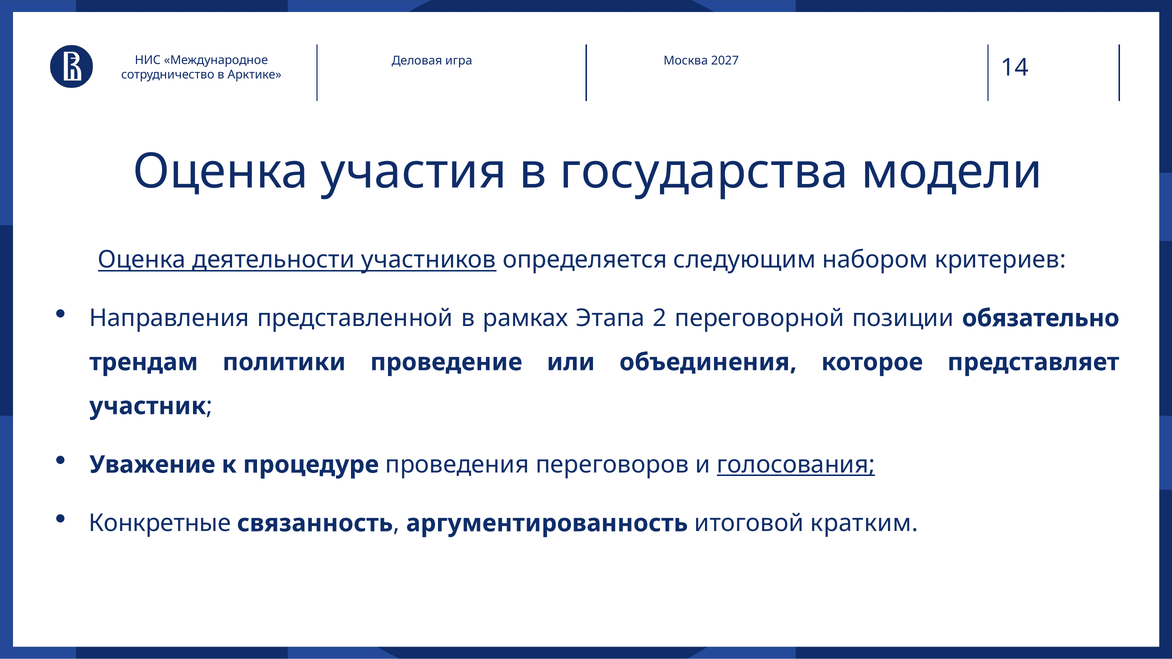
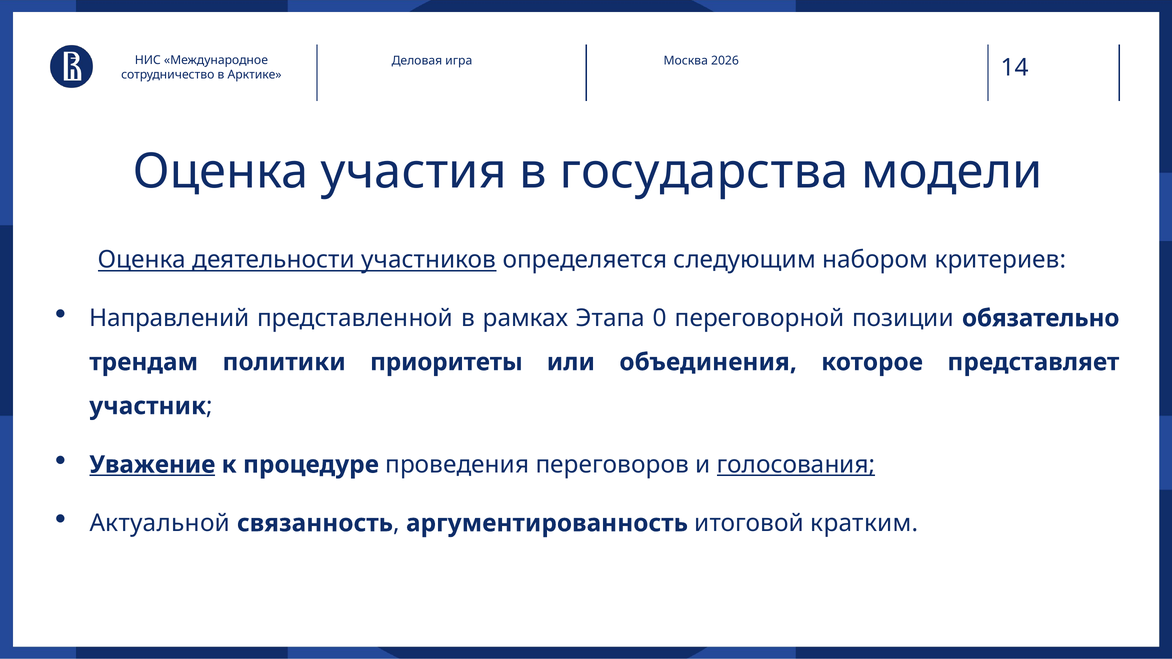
2027: 2027 -> 2026
Направления: Направления -> Направлений
2: 2 -> 0
проведение: проведение -> приоритеты
Уважение underline: none -> present
Конкретные: Конкретные -> Актуальной
